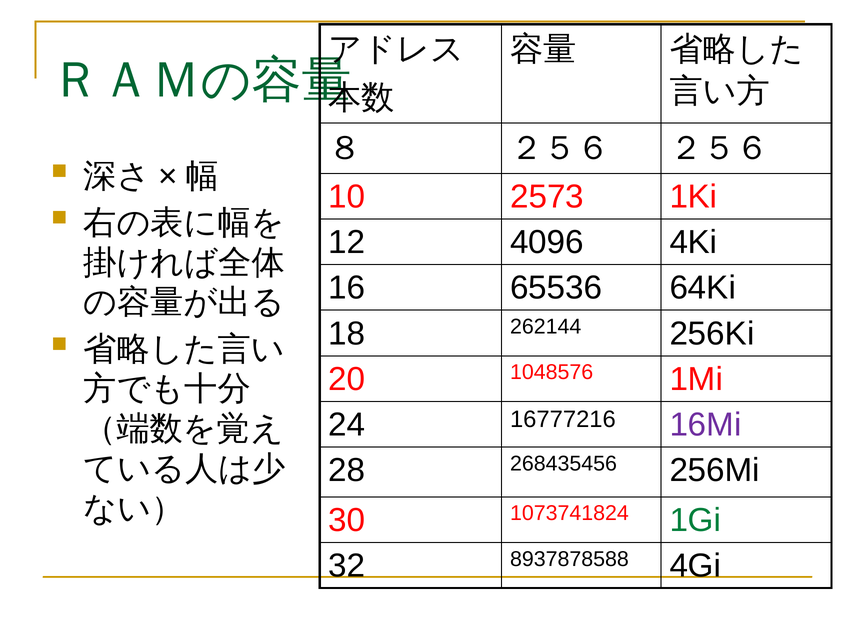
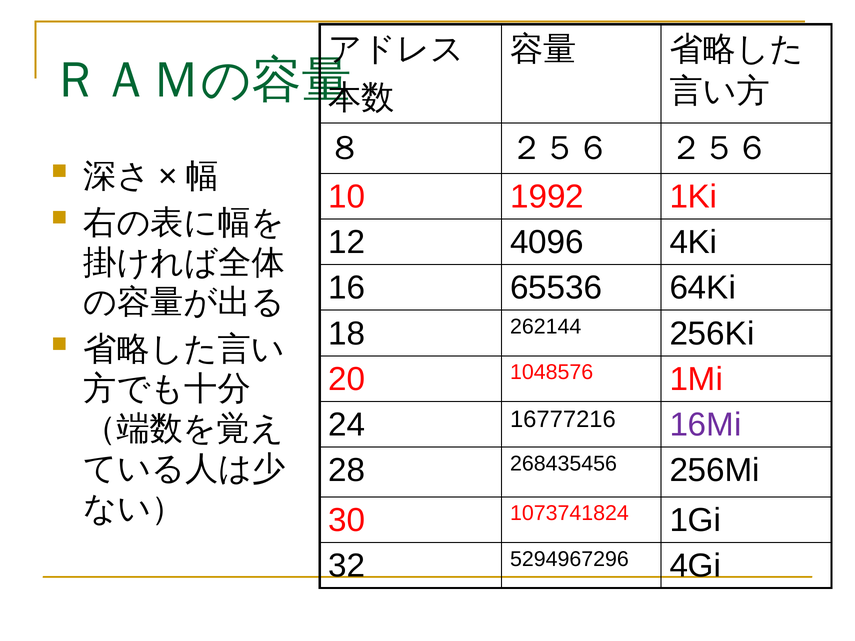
2573: 2573 -> 1992
1Gi colour: green -> black
8937878588: 8937878588 -> 5294967296
